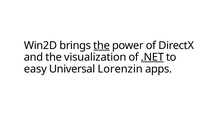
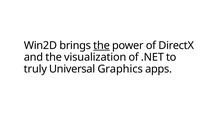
.NET underline: present -> none
easy: easy -> truly
Lorenzin: Lorenzin -> Graphics
